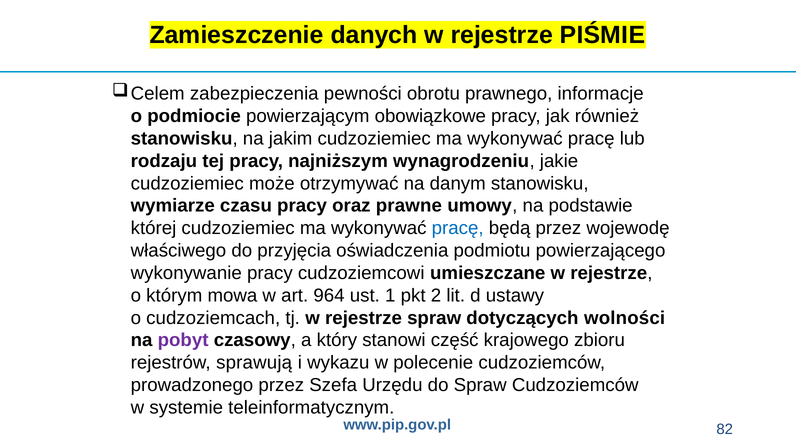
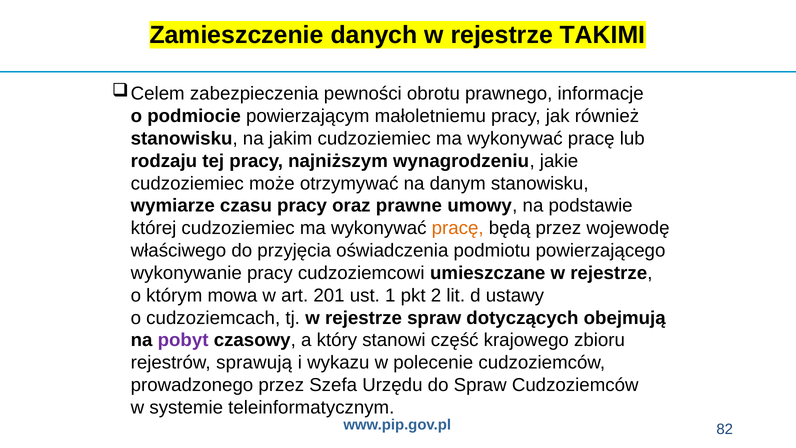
PIŚMIE: PIŚMIE -> TAKIMI
obowiązkowe: obowiązkowe -> małoletniemu
pracę at (458, 228) colour: blue -> orange
964: 964 -> 201
wolności: wolności -> obejmują
